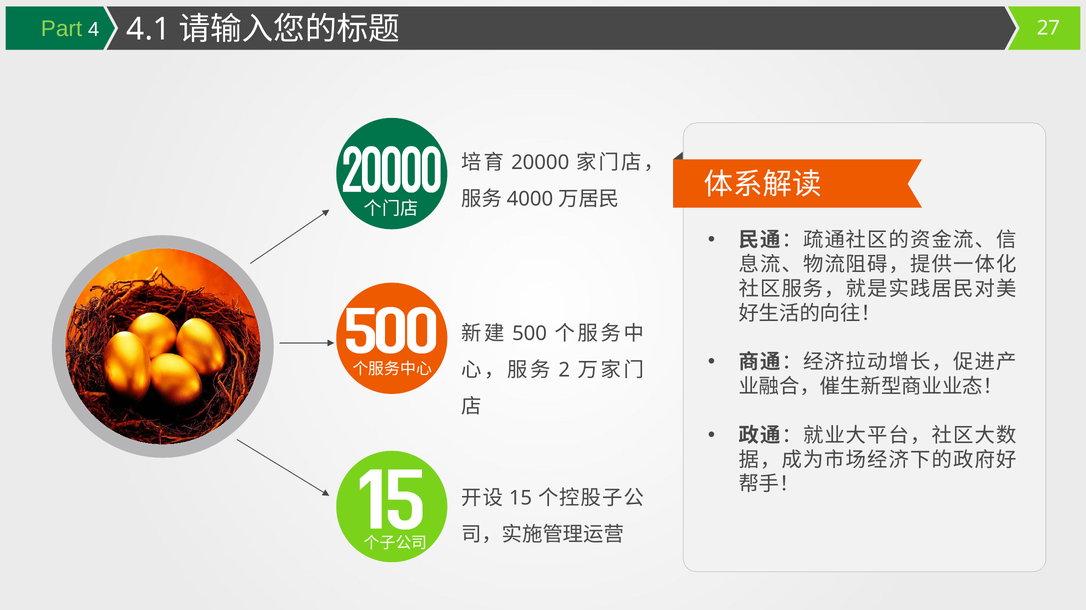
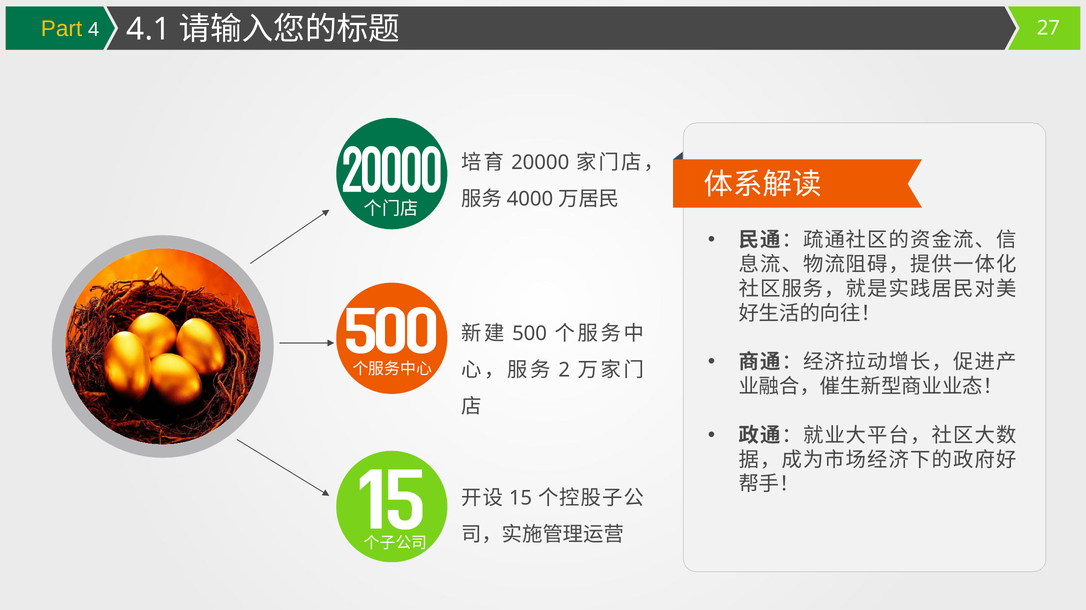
Part colour: light green -> yellow
